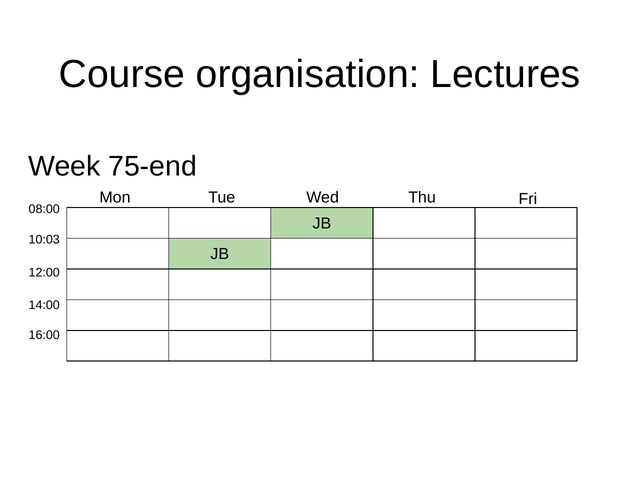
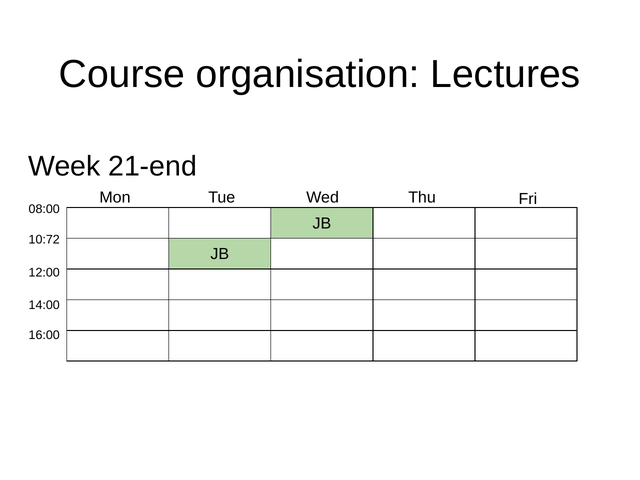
75-end: 75-end -> 21-end
10:03: 10:03 -> 10:72
